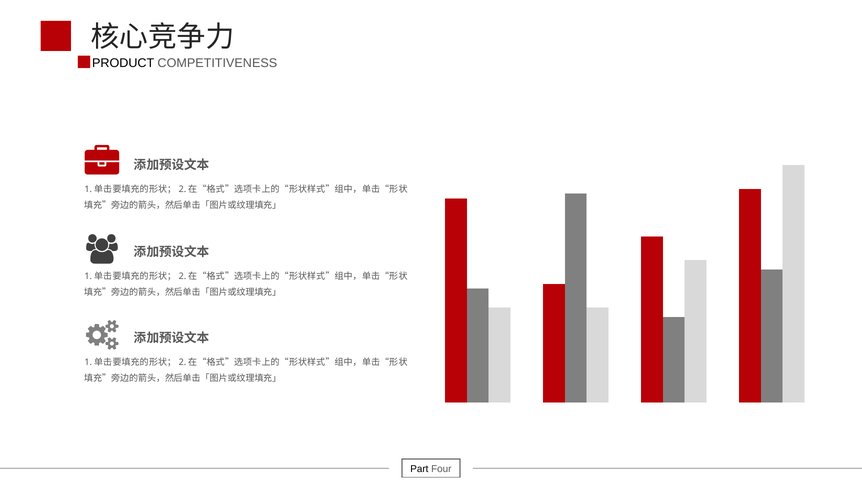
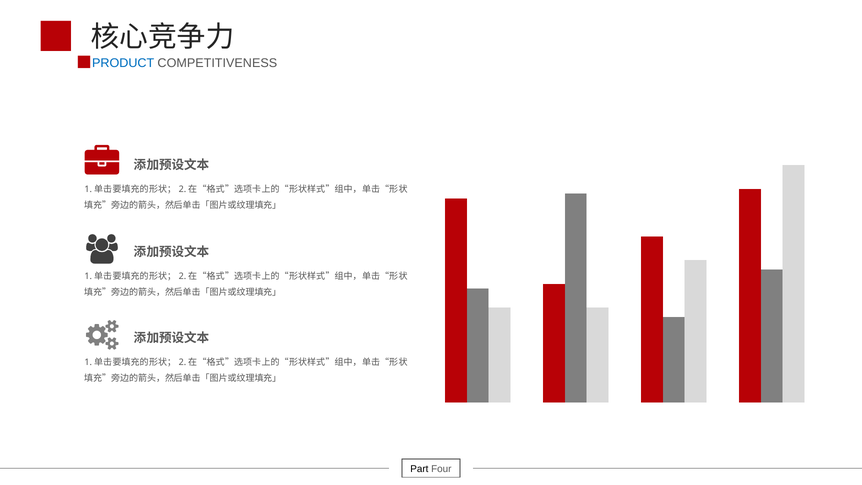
PRODUCT colour: black -> blue
